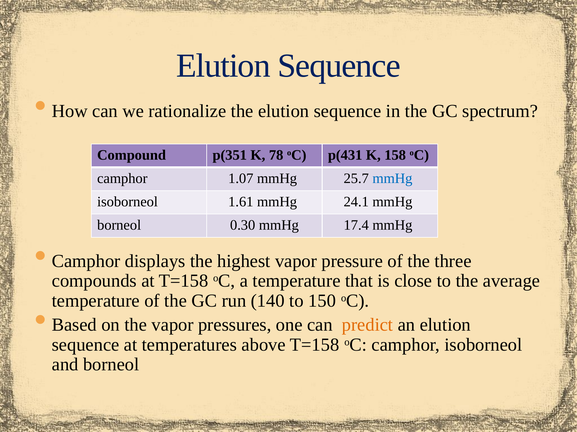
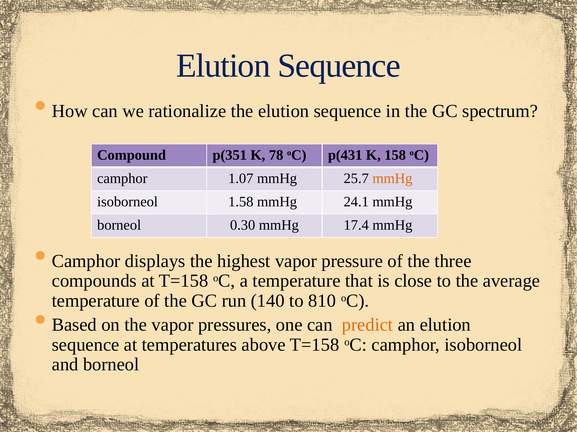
mmHg at (392, 179) colour: blue -> orange
1.61: 1.61 -> 1.58
150: 150 -> 810
